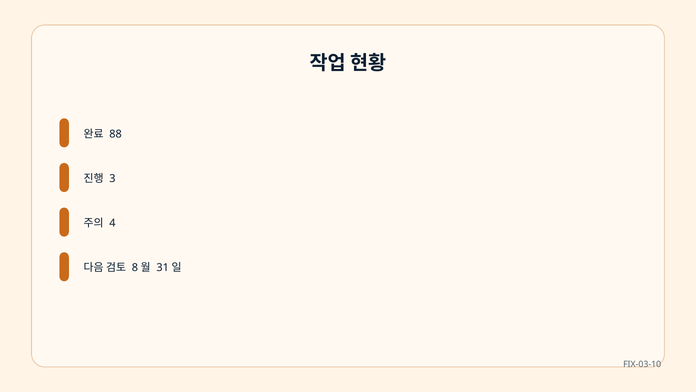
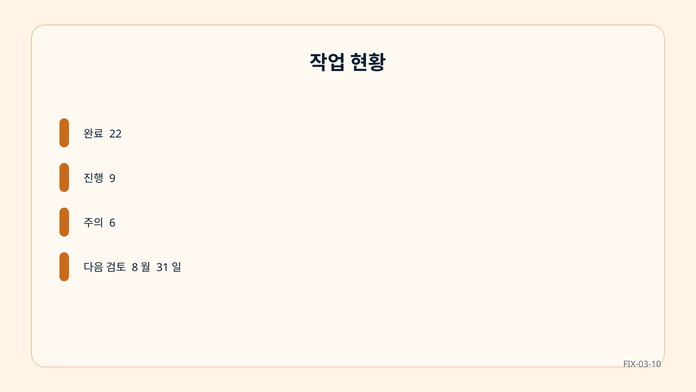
88: 88 -> 22
3: 3 -> 9
4: 4 -> 6
